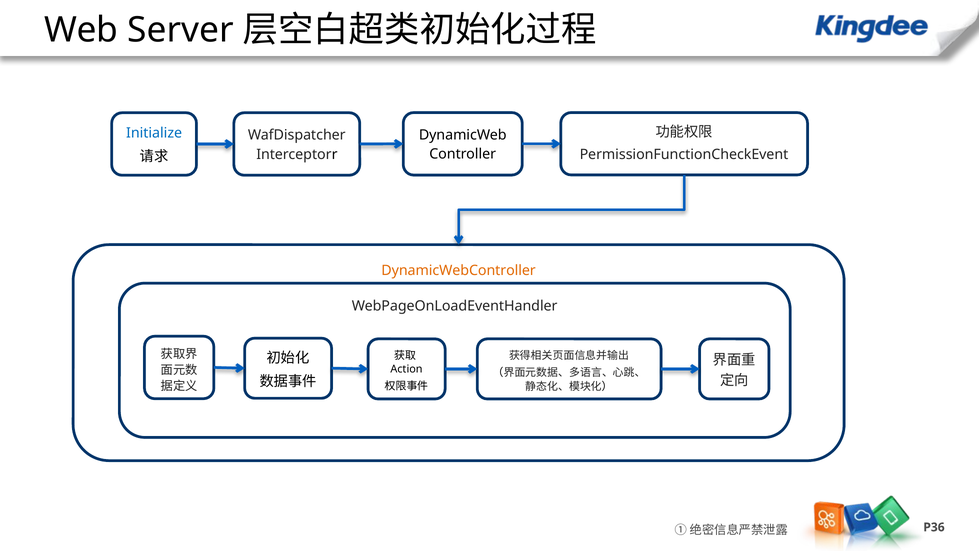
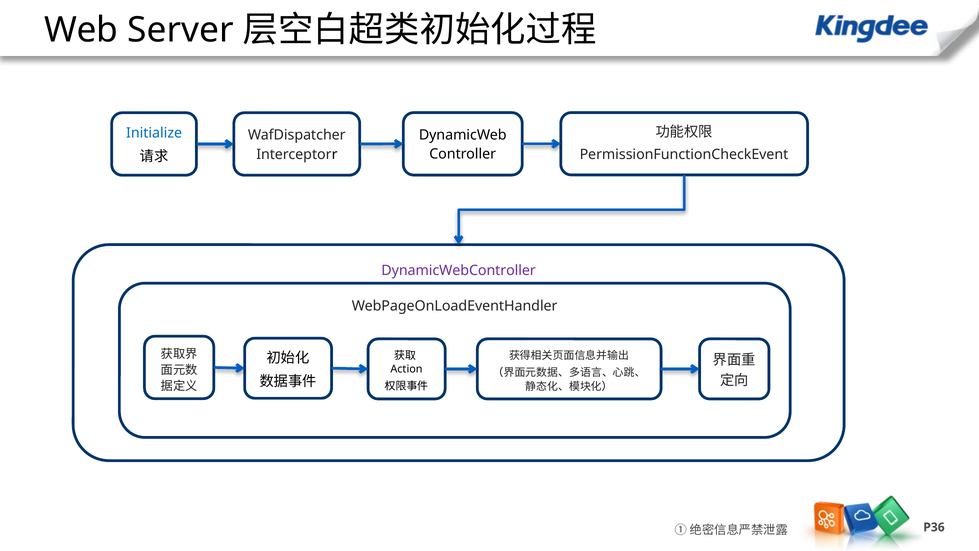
DynamicWebController colour: orange -> purple
